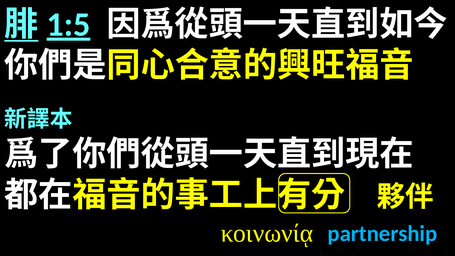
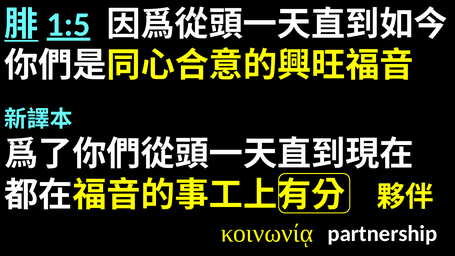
partnership colour: light blue -> white
